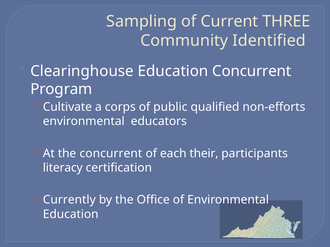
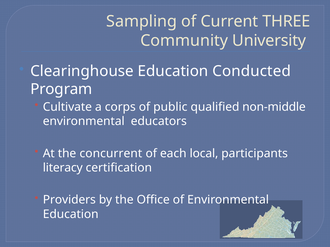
Identified: Identified -> University
Education Concurrent: Concurrent -> Conducted
non-efforts: non-efforts -> non-middle
their: their -> local
Currently: Currently -> Providers
